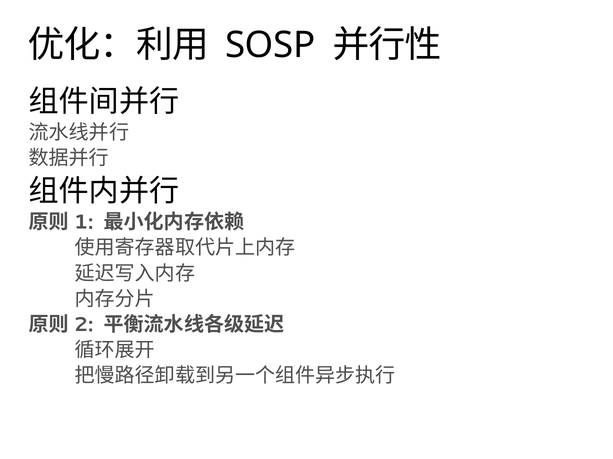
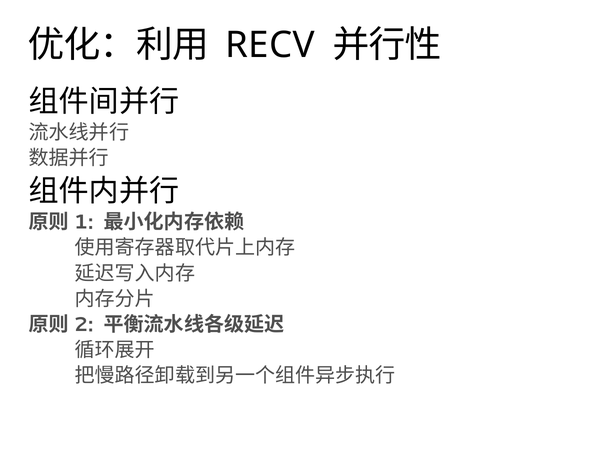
SOSP: SOSP -> RECV
